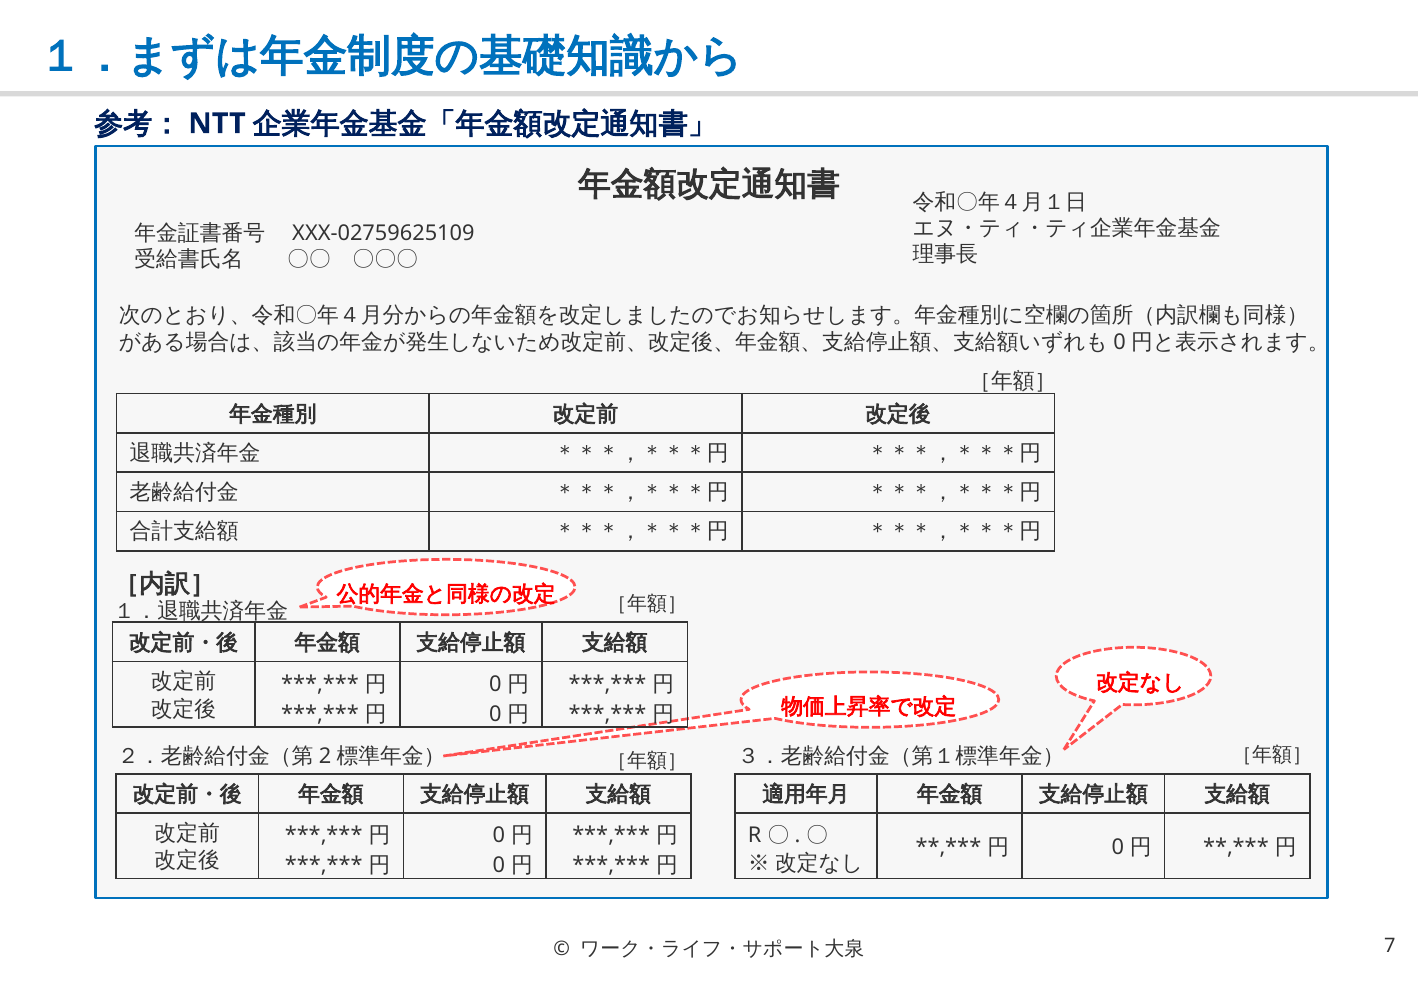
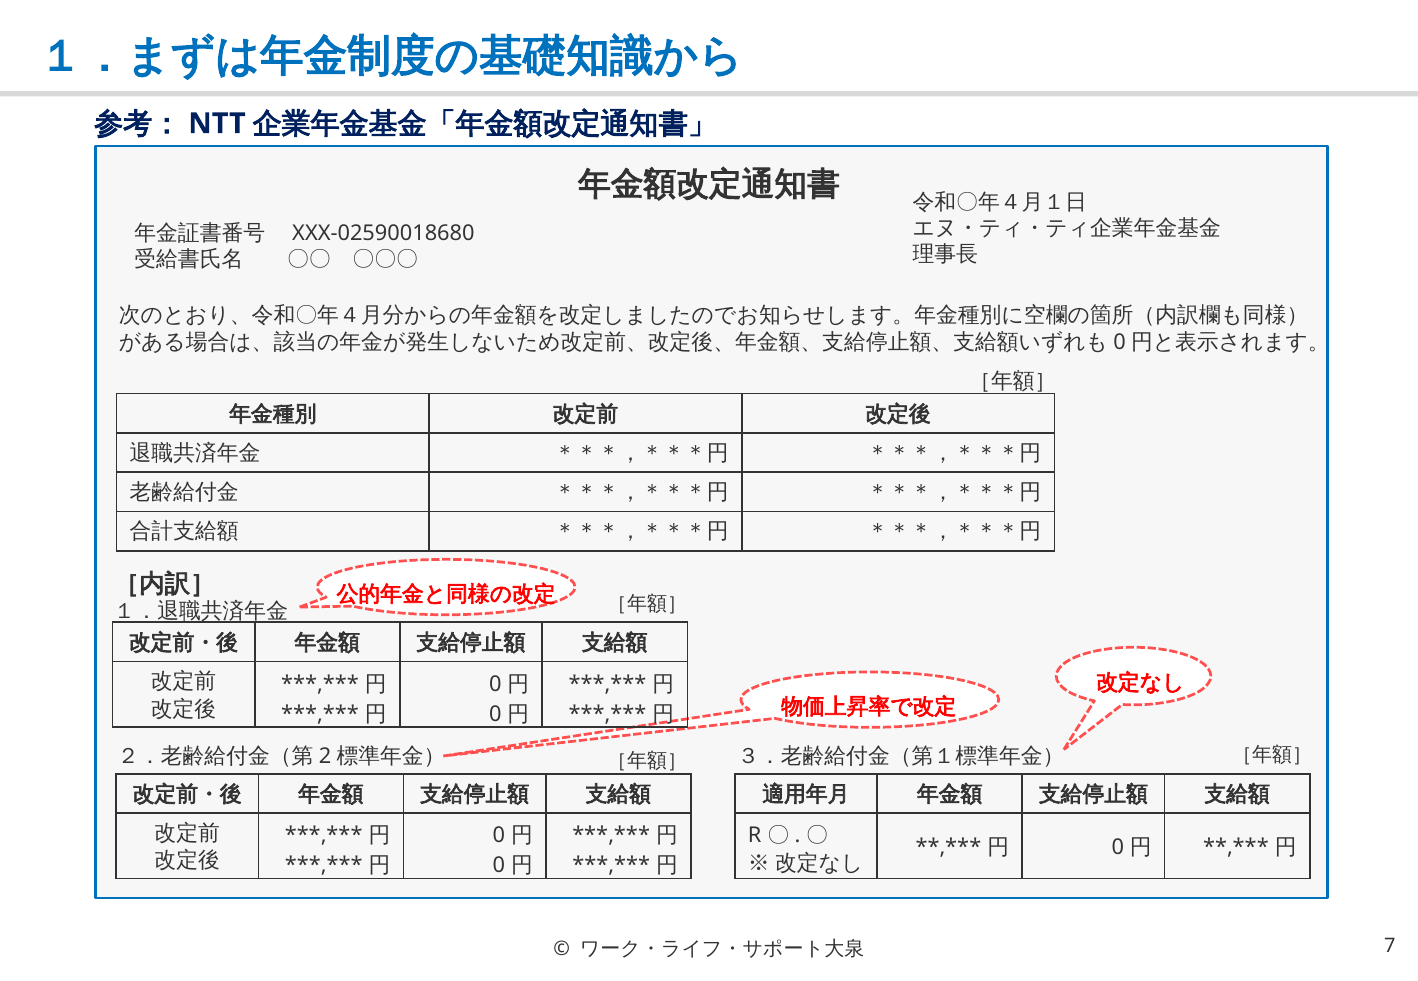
XXX-02759625109: XXX-02759625109 -> XXX-02590018680
